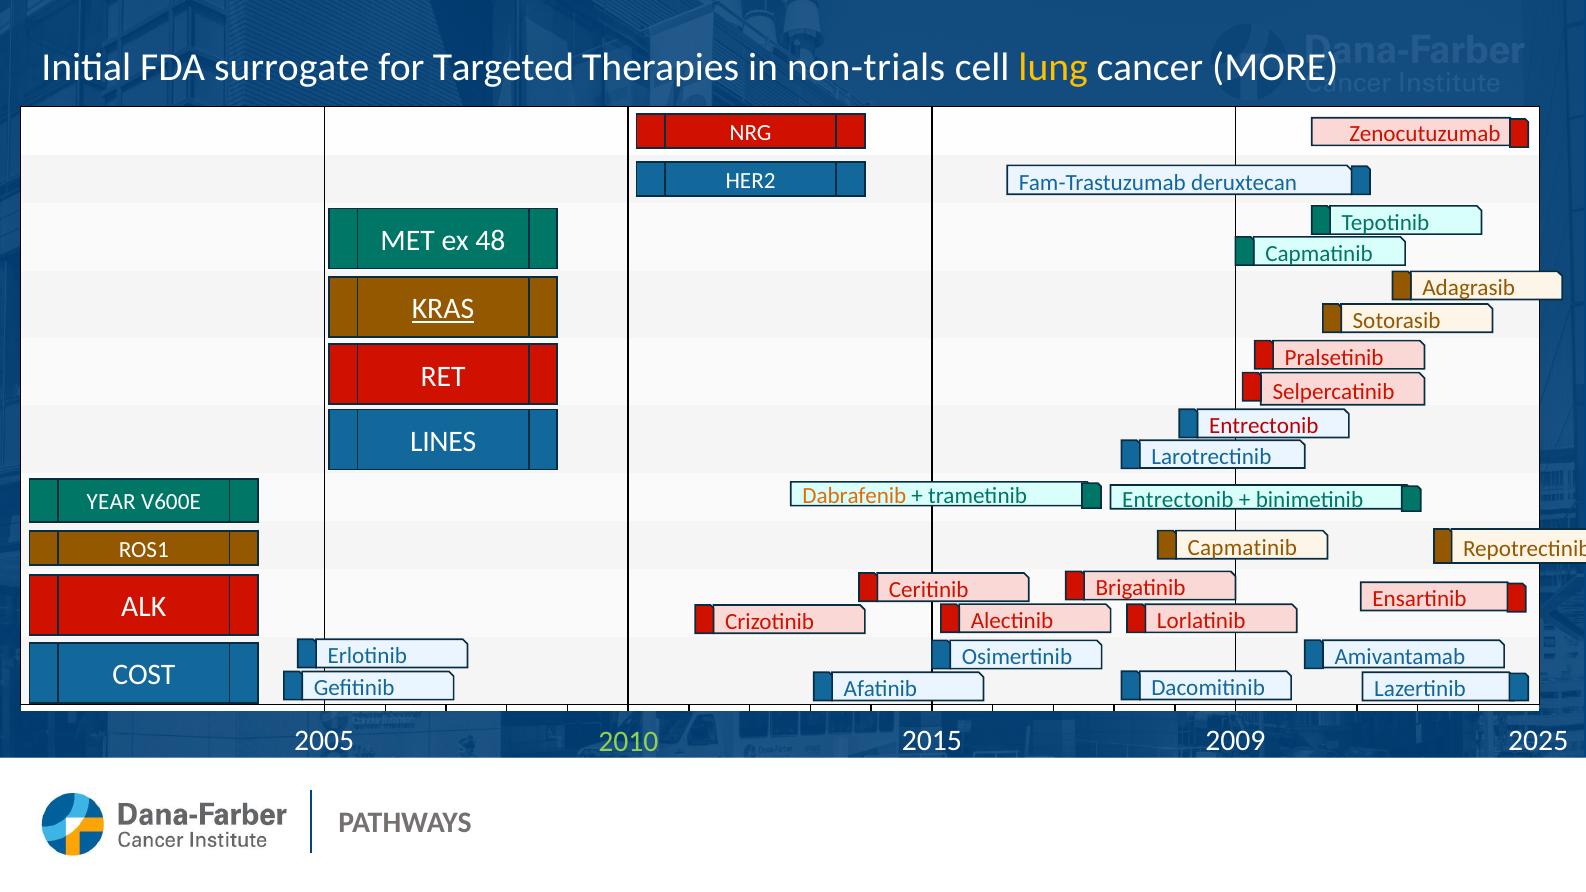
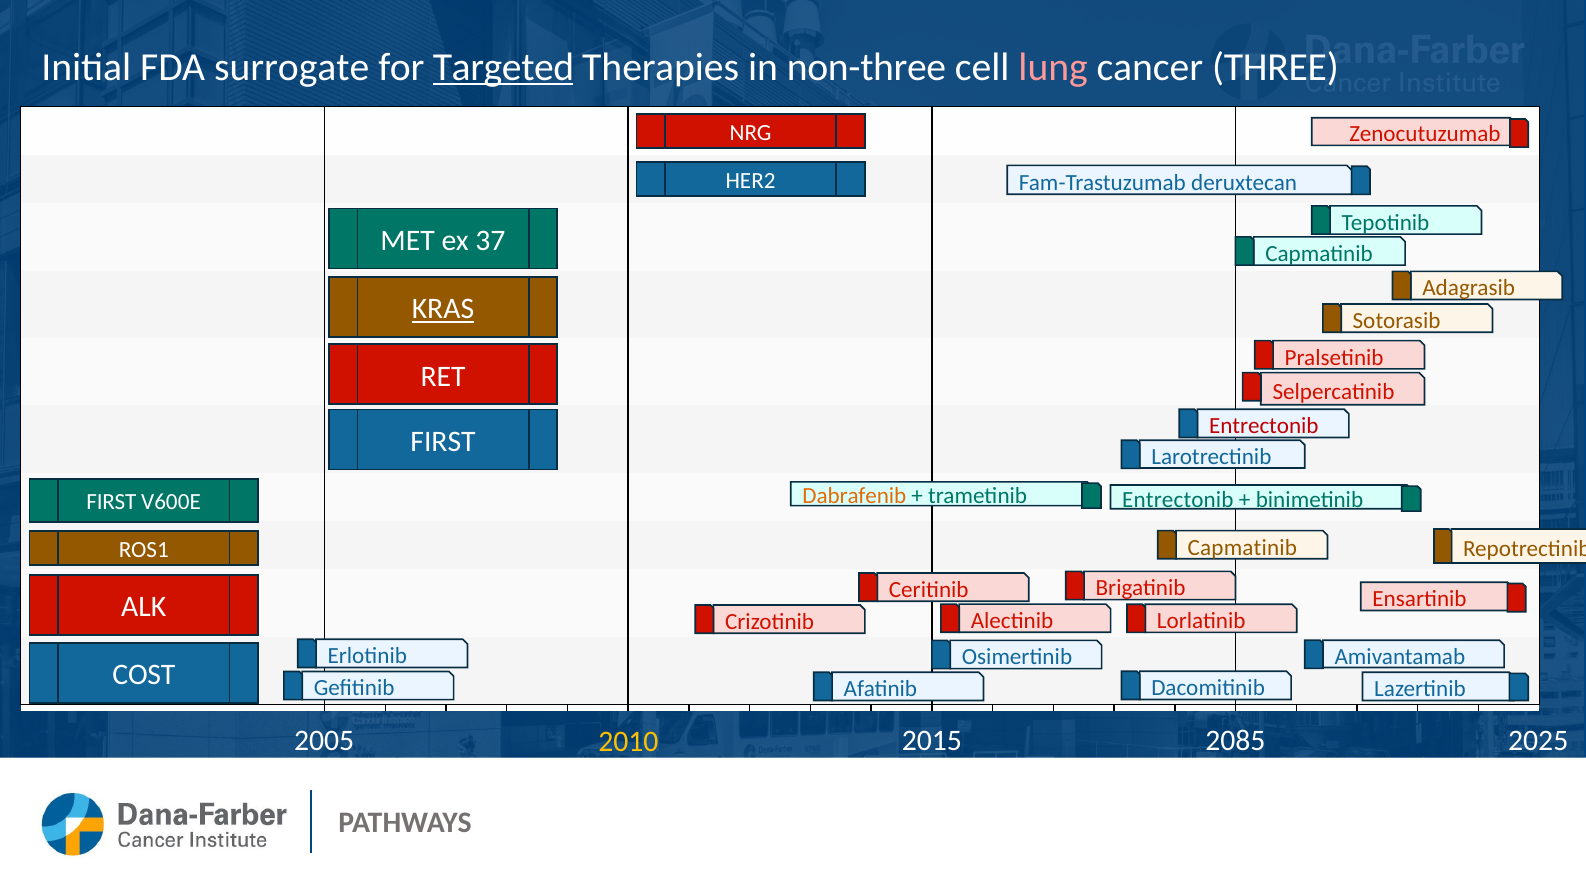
Targeted underline: none -> present
non-trials: non-trials -> non-three
lung colour: yellow -> pink
MORE: MORE -> THREE
48: 48 -> 37
LINES at (443, 442): LINES -> FIRST
YEAR at (111, 502): YEAR -> FIRST
2010 colour: light green -> yellow
2009: 2009 -> 2085
